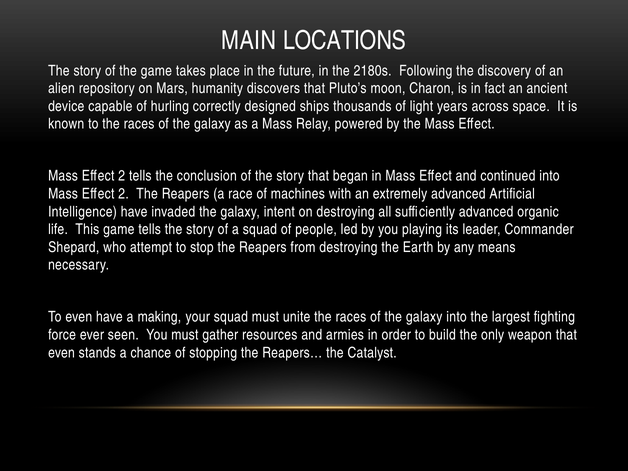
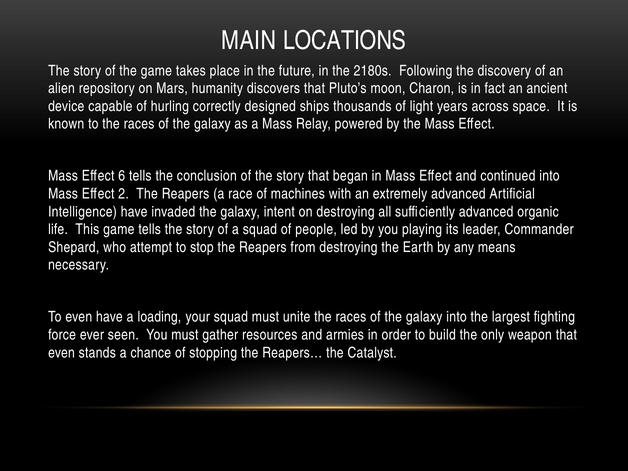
2 at (122, 176): 2 -> 6
making: making -> loading
